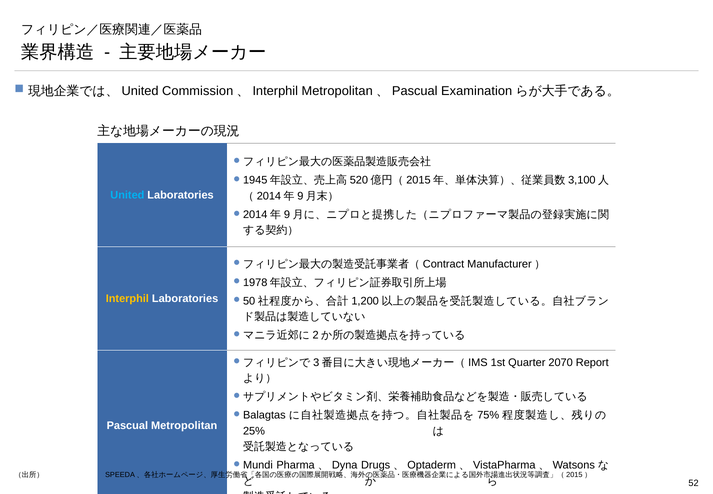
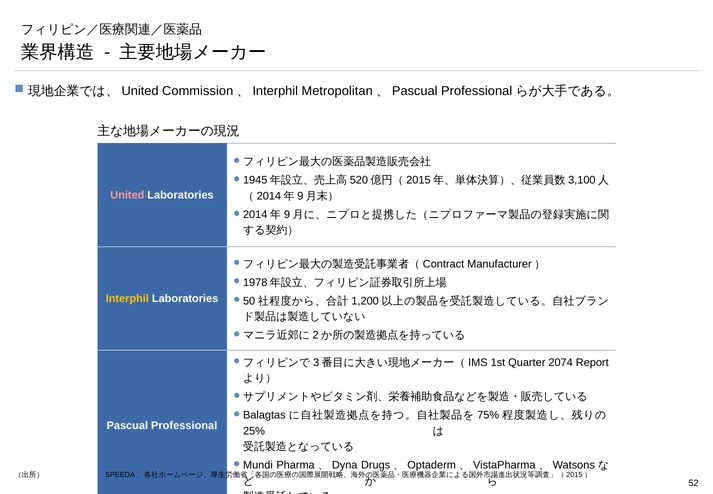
Examination at (477, 91): Examination -> Professional
United colour: light blue -> pink
2070: 2070 -> 2074
Pascual Metropolitan: Metropolitan -> Professional
